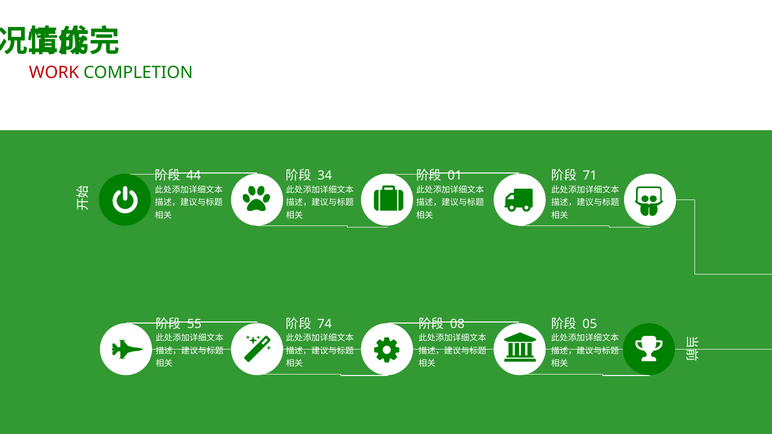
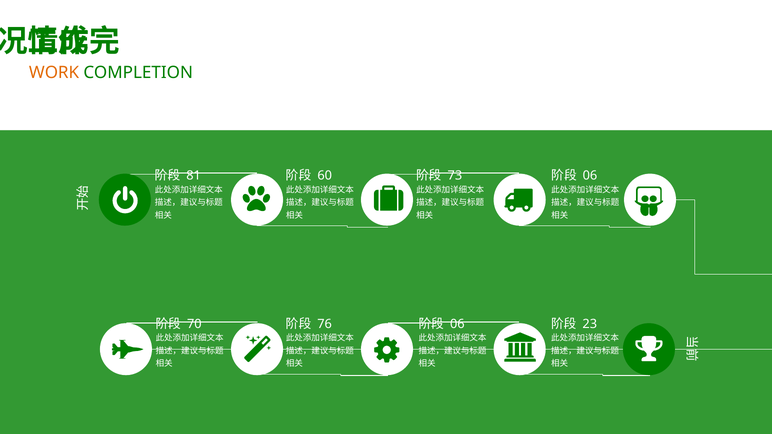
WORK colour: red -> orange
44: 44 -> 81
34: 34 -> 60
01: 01 -> 73
71 at (590, 176): 71 -> 06
55: 55 -> 70
74: 74 -> 76
08 at (457, 324): 08 -> 06
05: 05 -> 23
